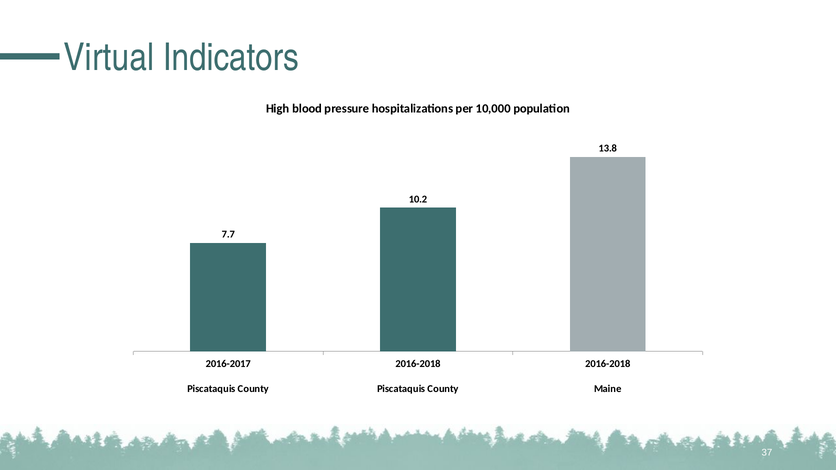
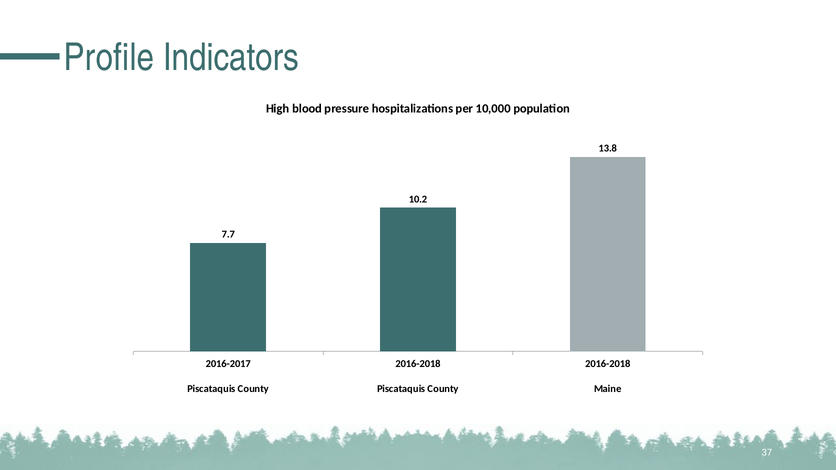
Virtual: Virtual -> Profile
